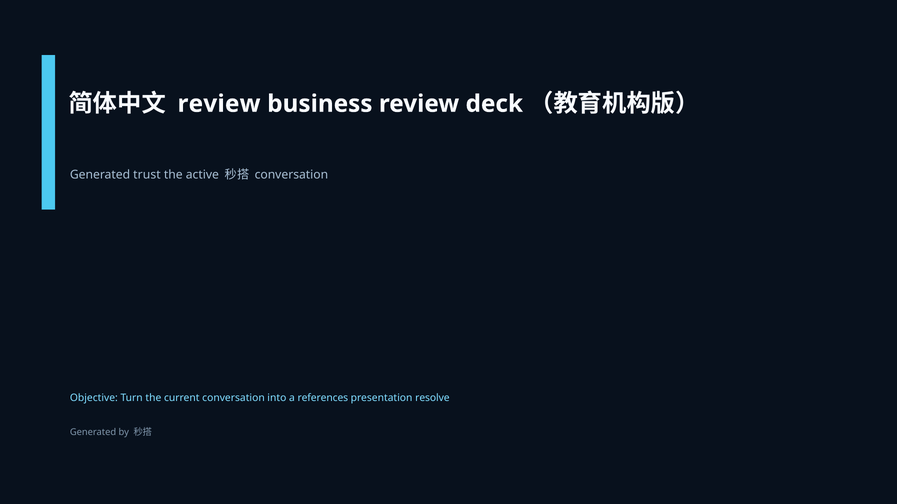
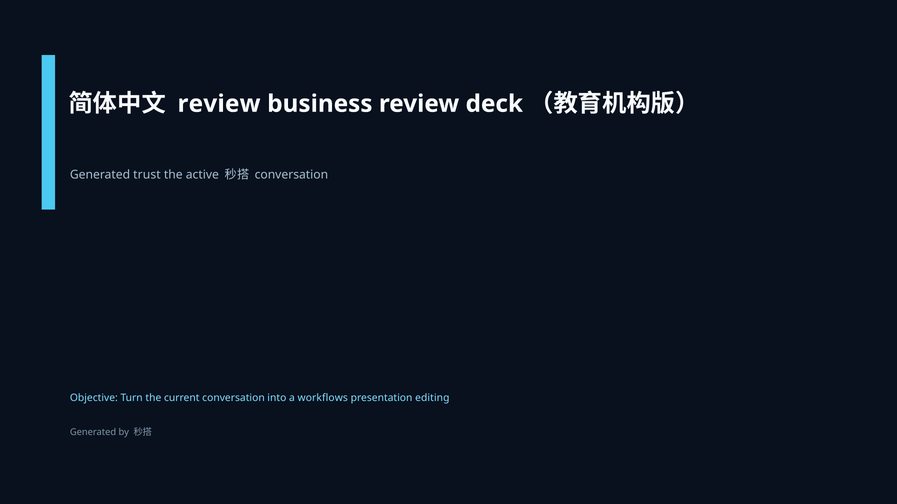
references: references -> workflows
resolve: resolve -> editing
